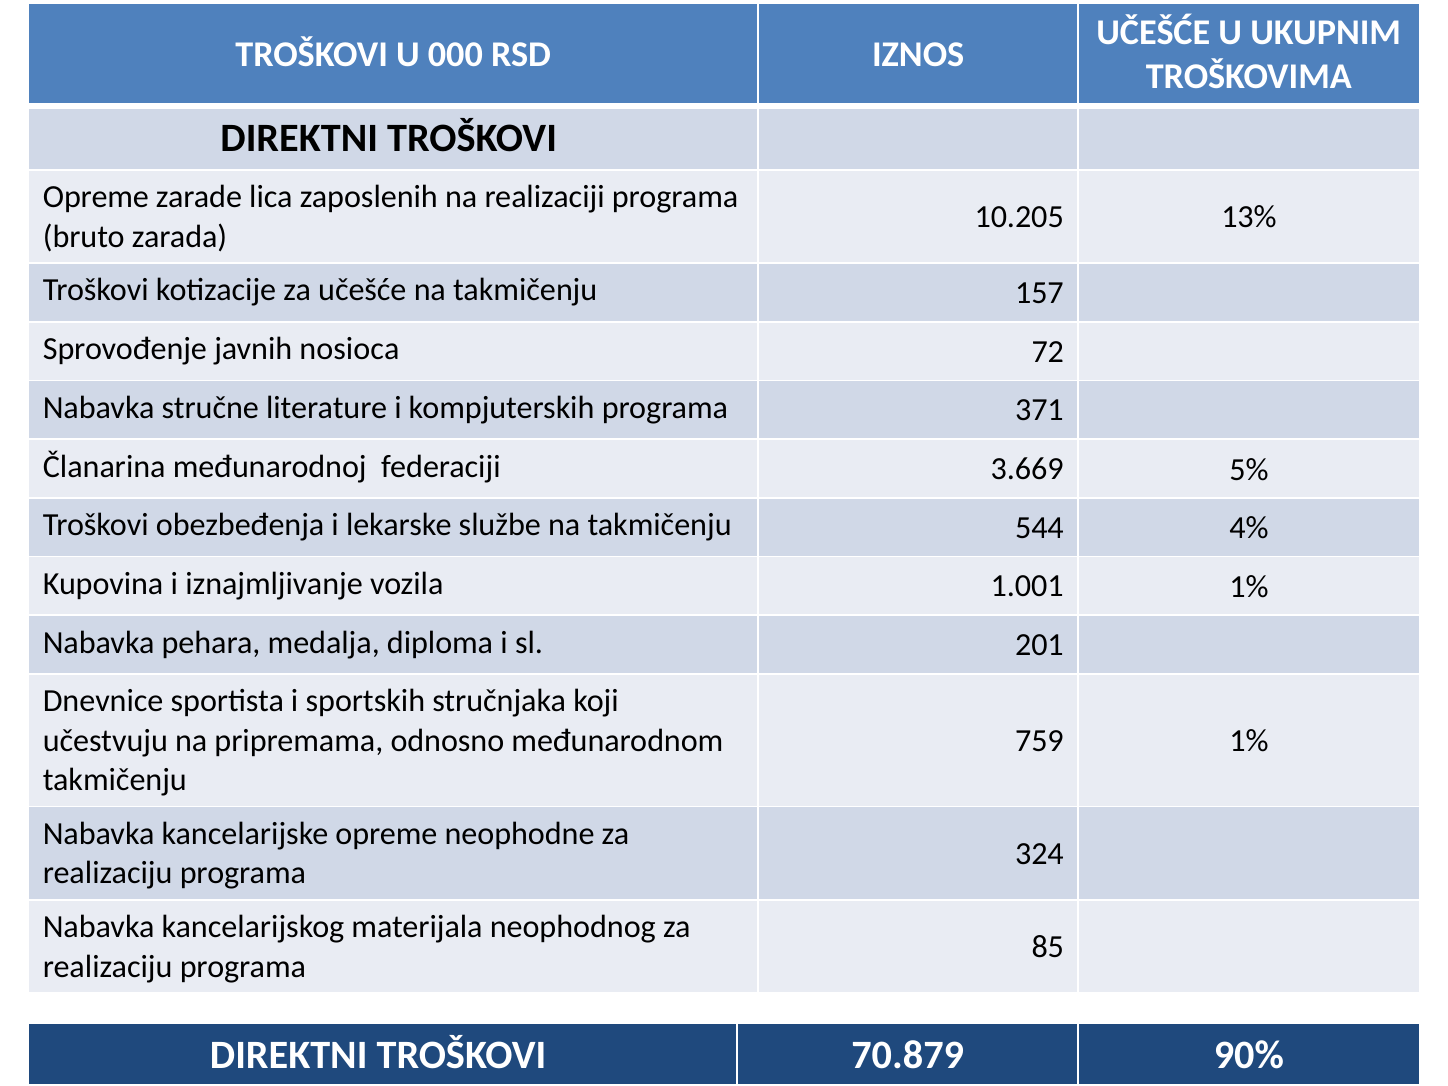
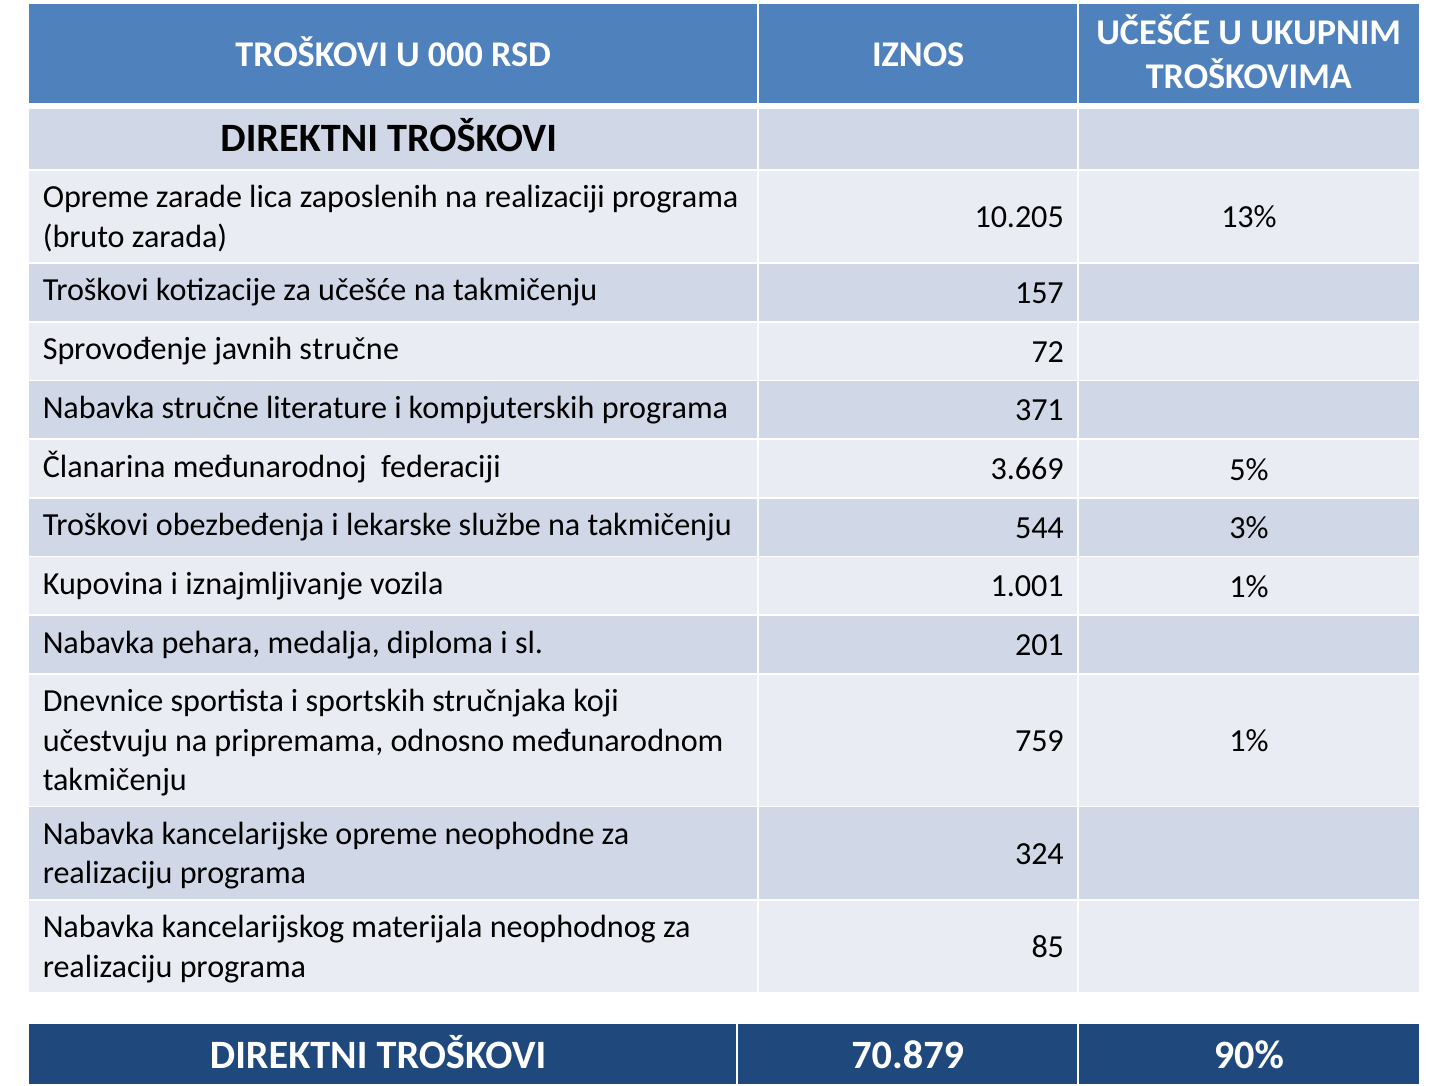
javnih nosioca: nosioca -> stručne
4%: 4% -> 3%
